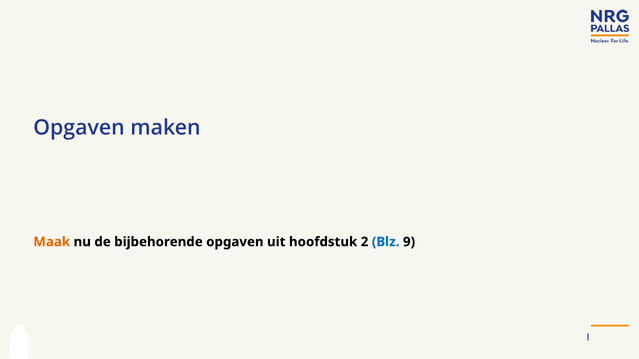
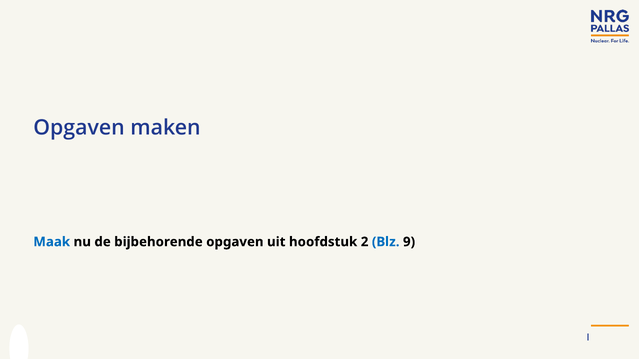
Maak colour: orange -> blue
